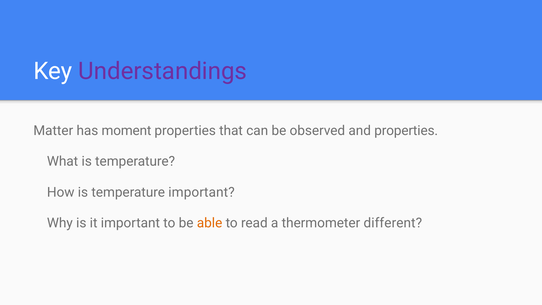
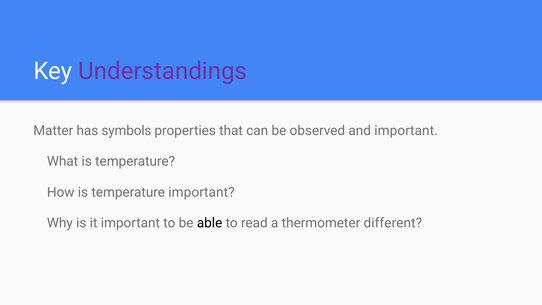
moment: moment -> symbols
and properties: properties -> important
able colour: orange -> black
